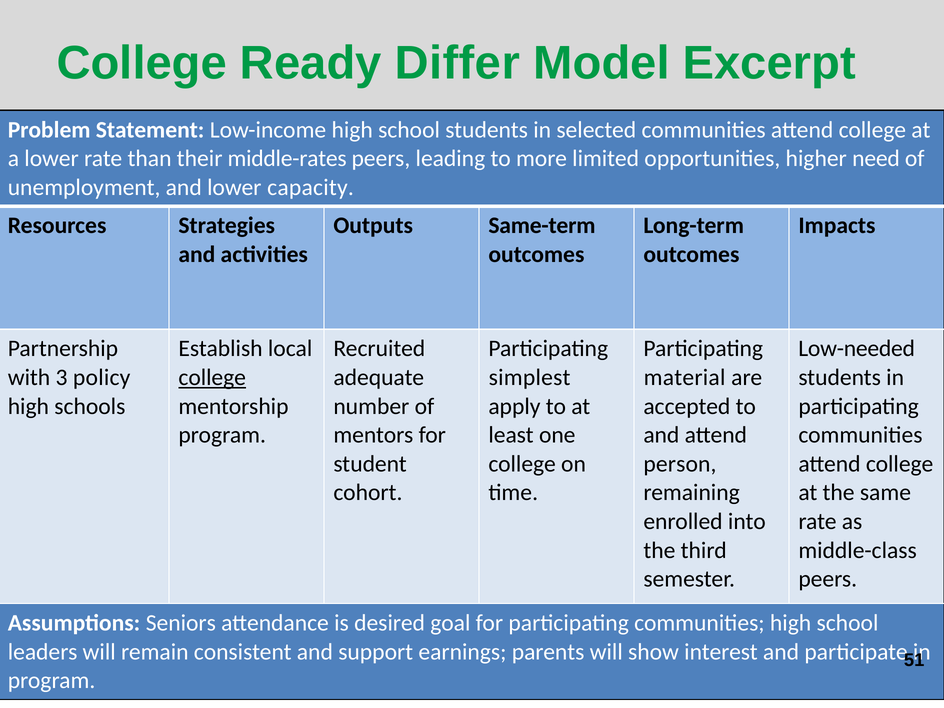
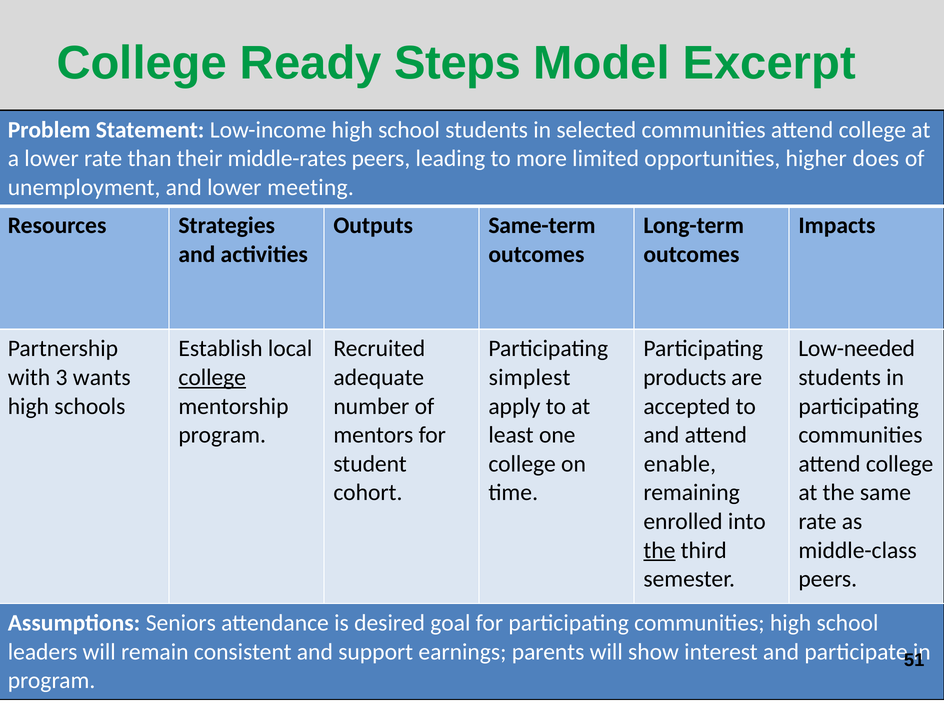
Differ: Differ -> Steps
need: need -> does
capacity: capacity -> meeting
policy: policy -> wants
material: material -> products
person: person -> enable
the at (659, 550) underline: none -> present
